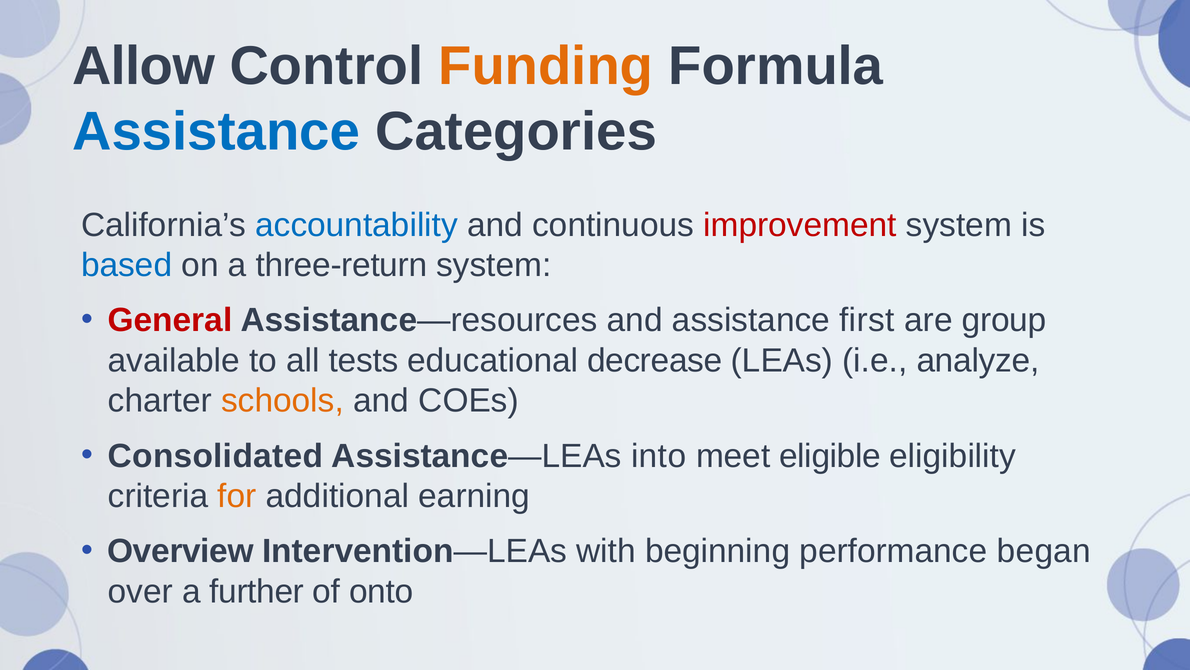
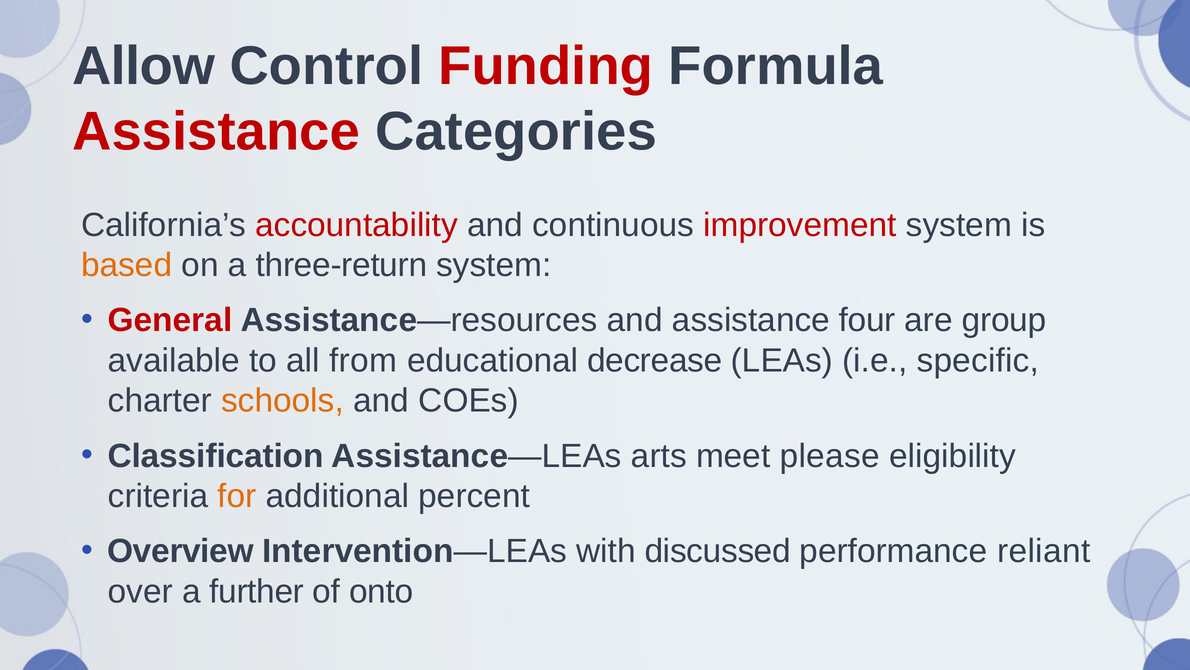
Funding colour: orange -> red
Assistance at (216, 131) colour: blue -> red
accountability colour: blue -> red
based colour: blue -> orange
first: first -> four
tests: tests -> from
analyze: analyze -> specific
Consolidated: Consolidated -> Classification
into: into -> arts
eligible: eligible -> please
earning: earning -> percent
beginning: beginning -> discussed
began: began -> reliant
